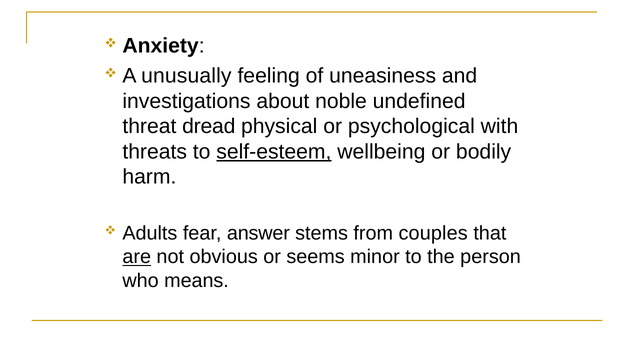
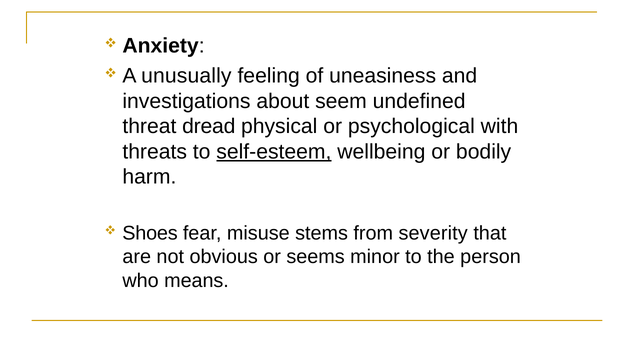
noble: noble -> seem
Adults: Adults -> Shoes
answer: answer -> misuse
couples: couples -> severity
are underline: present -> none
